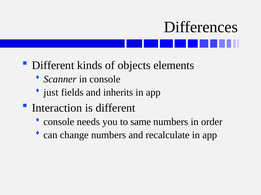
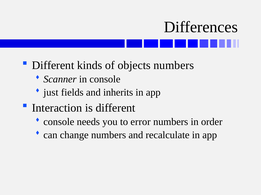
objects elements: elements -> numbers
same: same -> error
